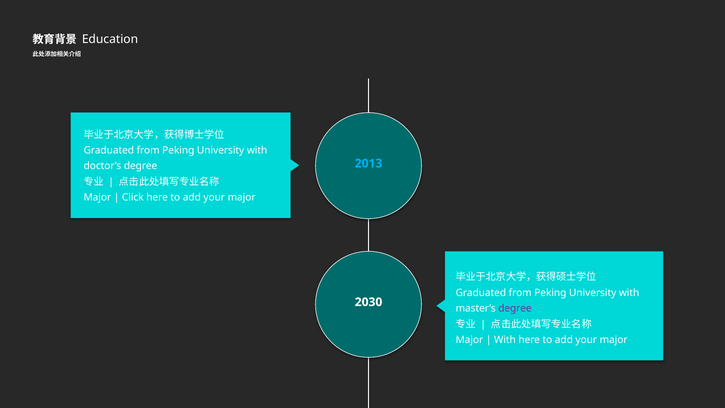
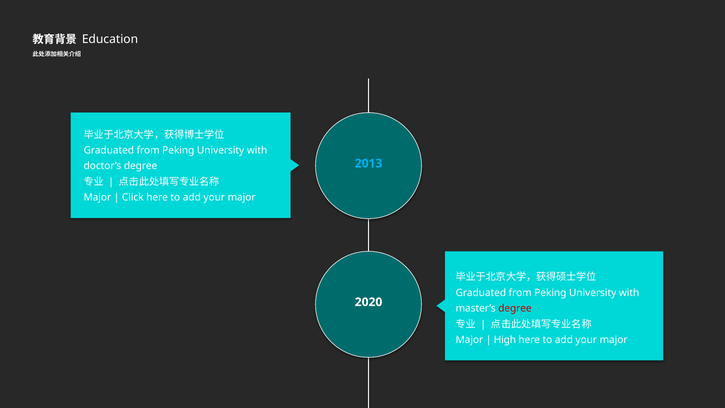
2030: 2030 -> 2020
degree at (515, 308) colour: purple -> red
With at (505, 340): With -> High
